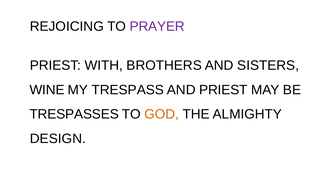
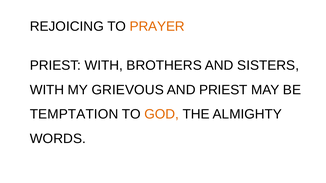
PRAYER colour: purple -> orange
WINE at (47, 90): WINE -> WITH
TRESPASS: TRESPASS -> GRIEVOUS
TRESPASSES: TRESPASSES -> TEMPTATION
DESIGN: DESIGN -> WORDS
